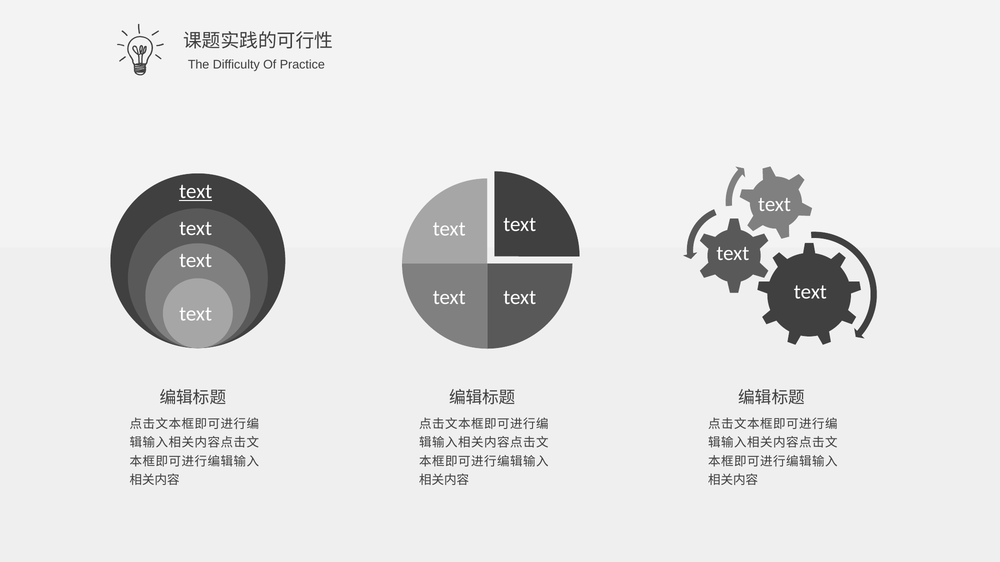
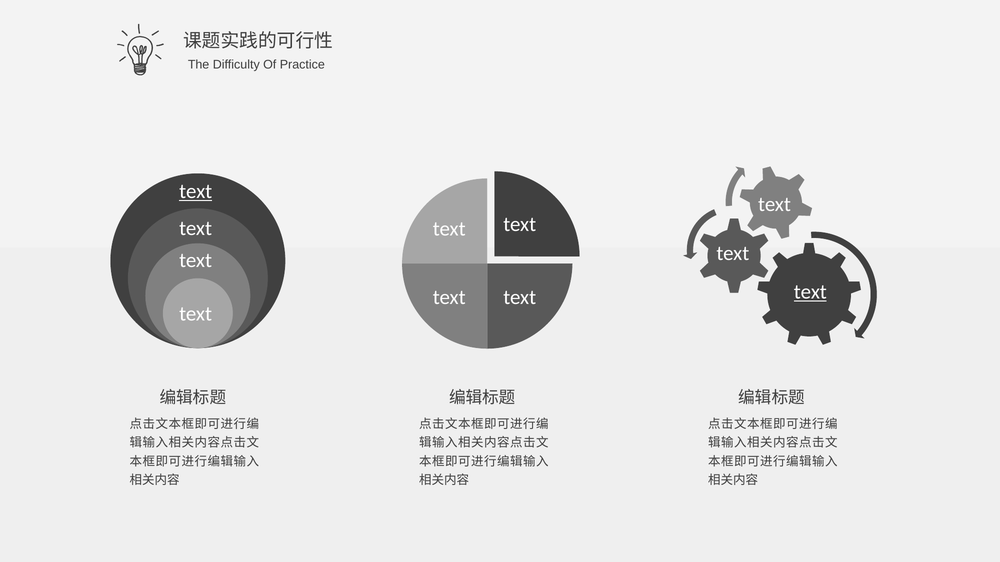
text at (810, 292) underline: none -> present
